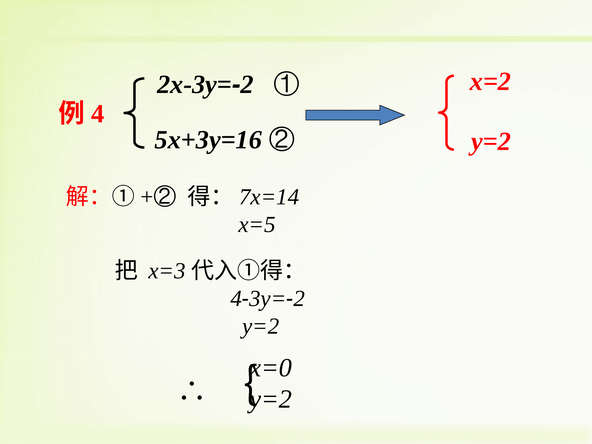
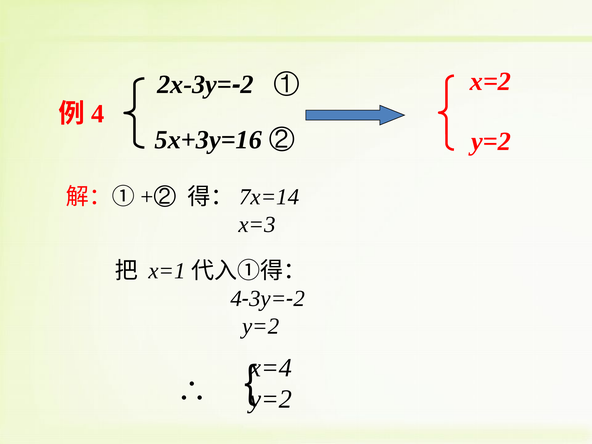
x=5: x=5 -> x=3
x=3: x=3 -> x=1
x=0: x=0 -> x=4
